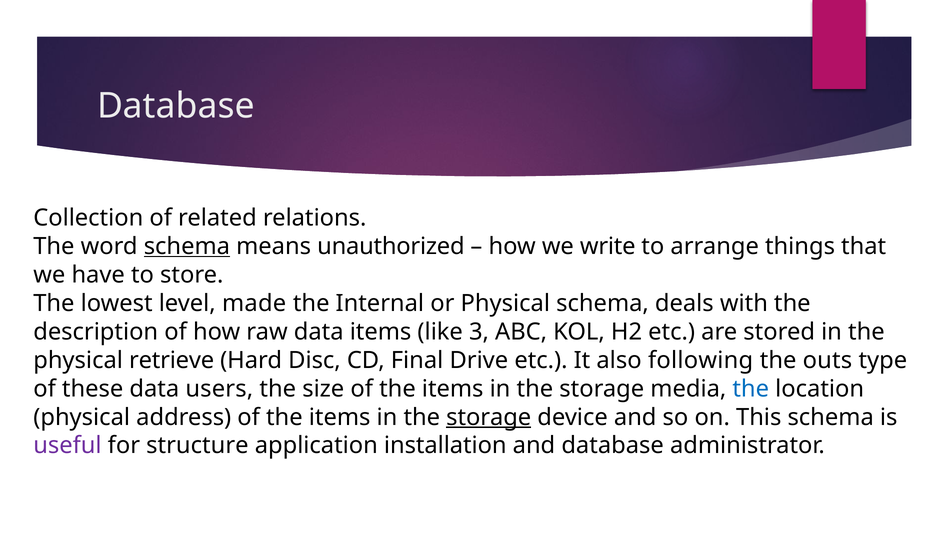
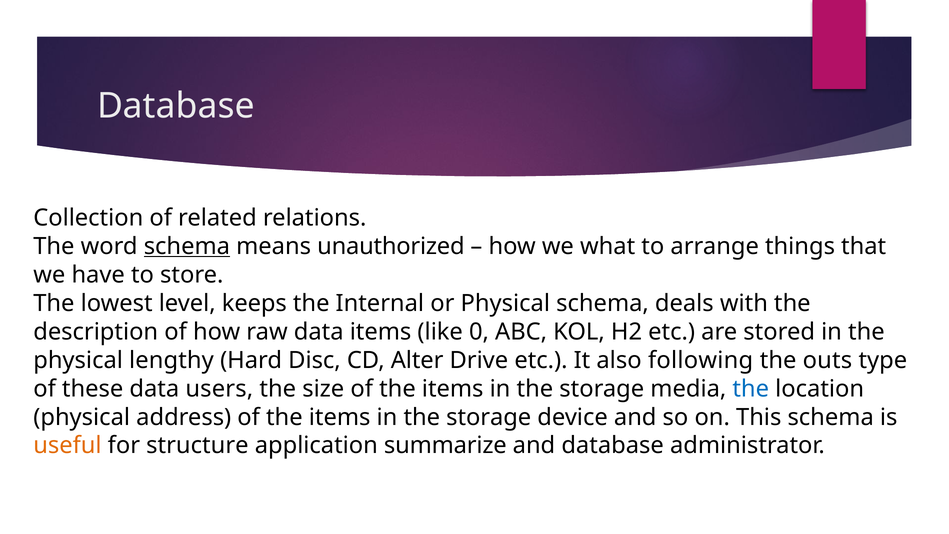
write: write -> what
made: made -> keeps
3: 3 -> 0
retrieve: retrieve -> lengthy
Final: Final -> Alter
storage at (489, 417) underline: present -> none
useful colour: purple -> orange
installation: installation -> summarize
